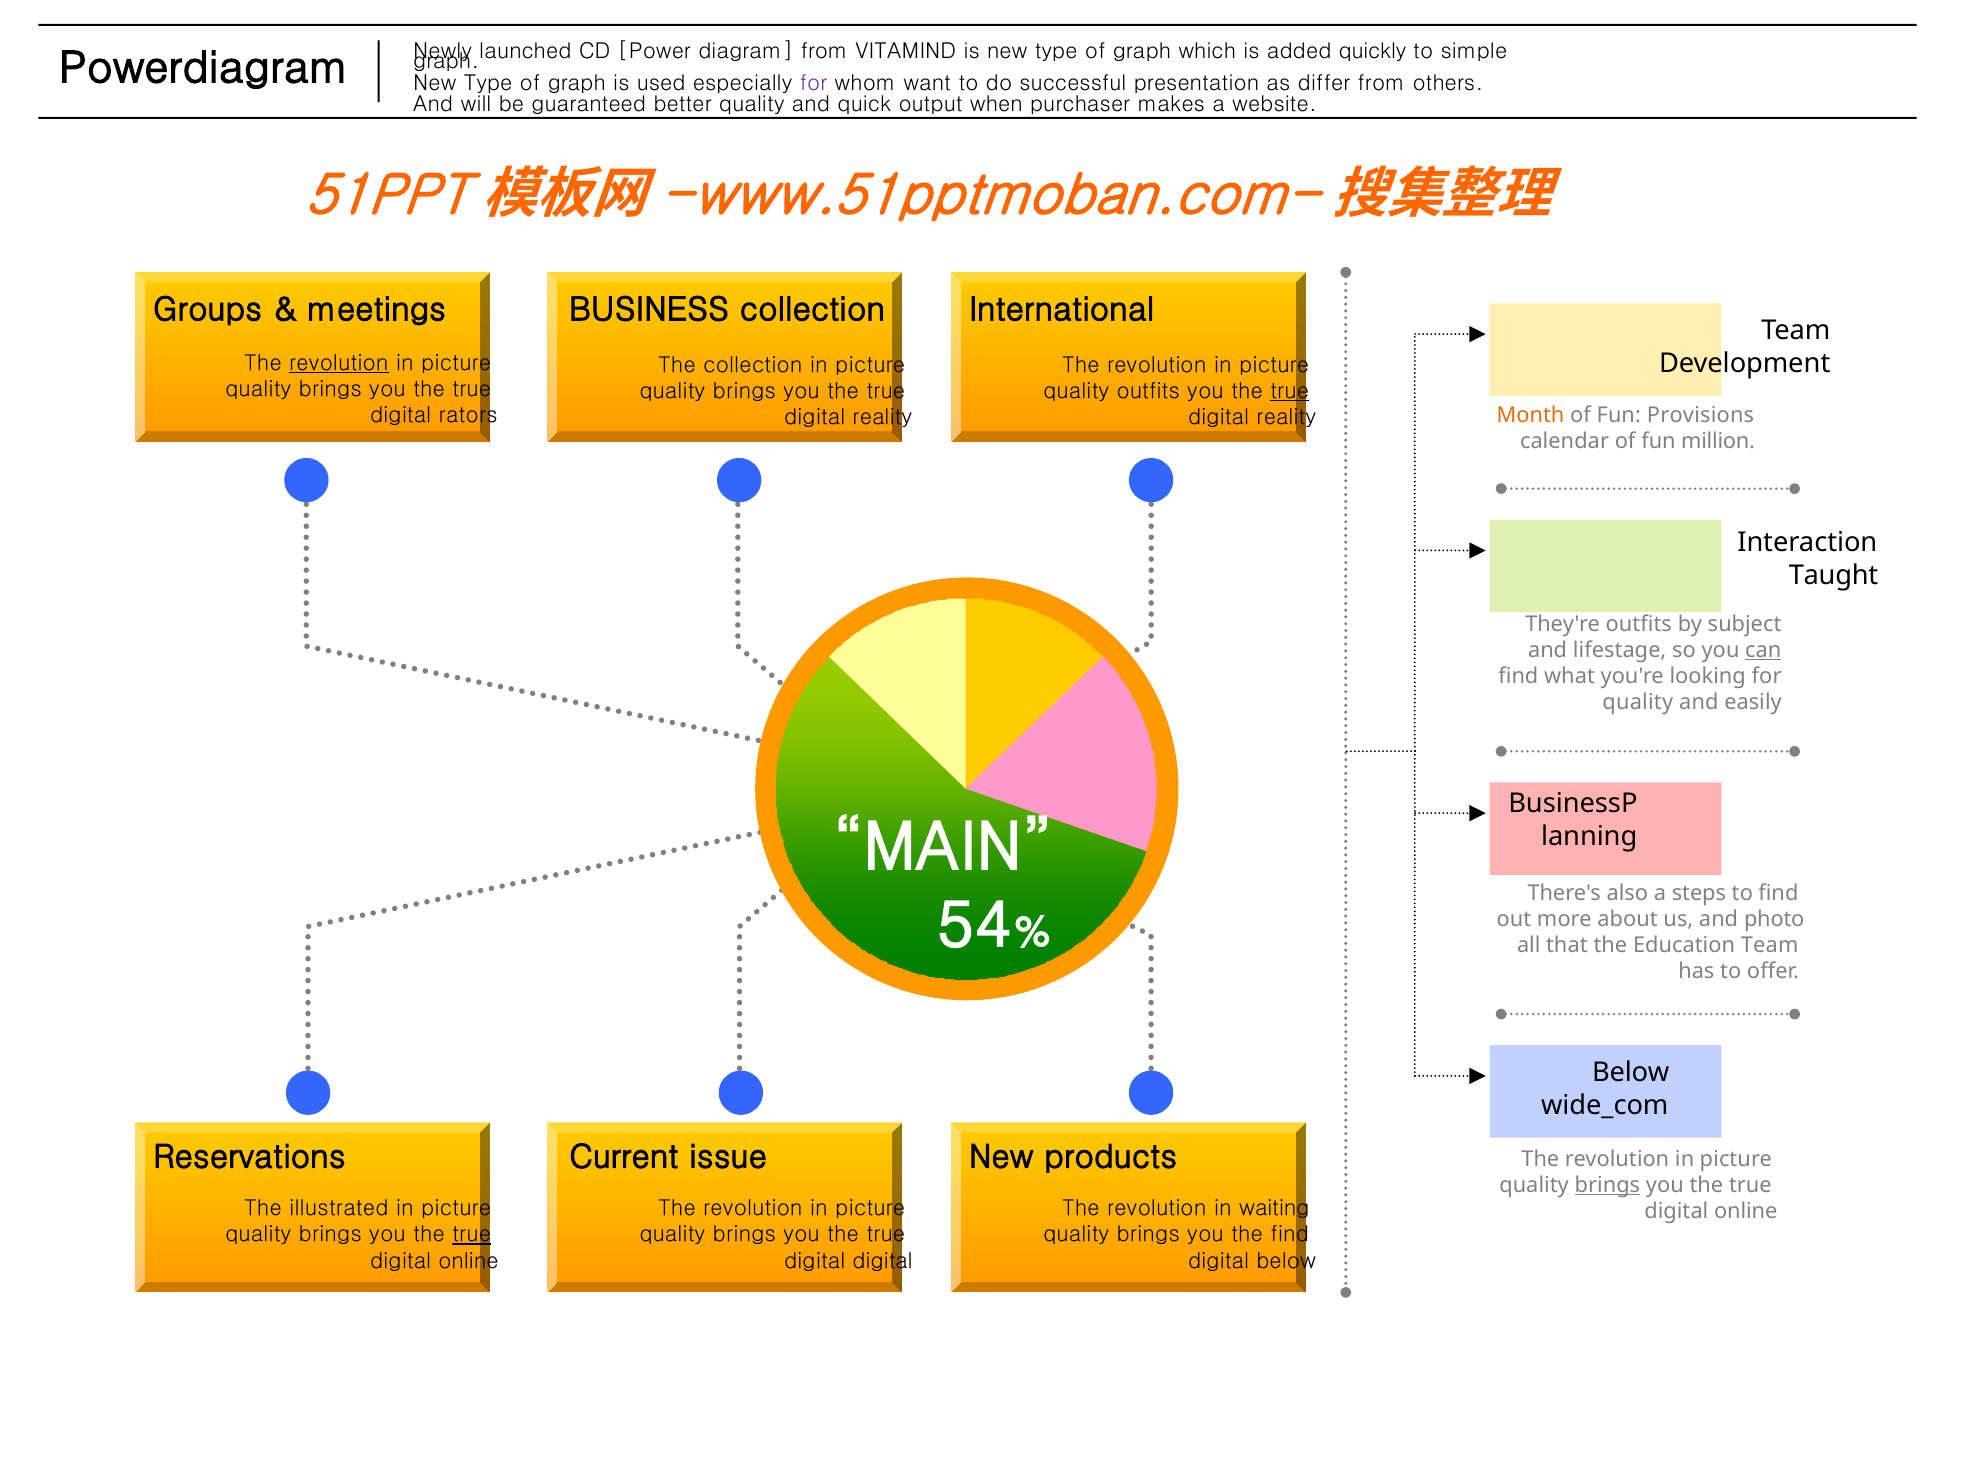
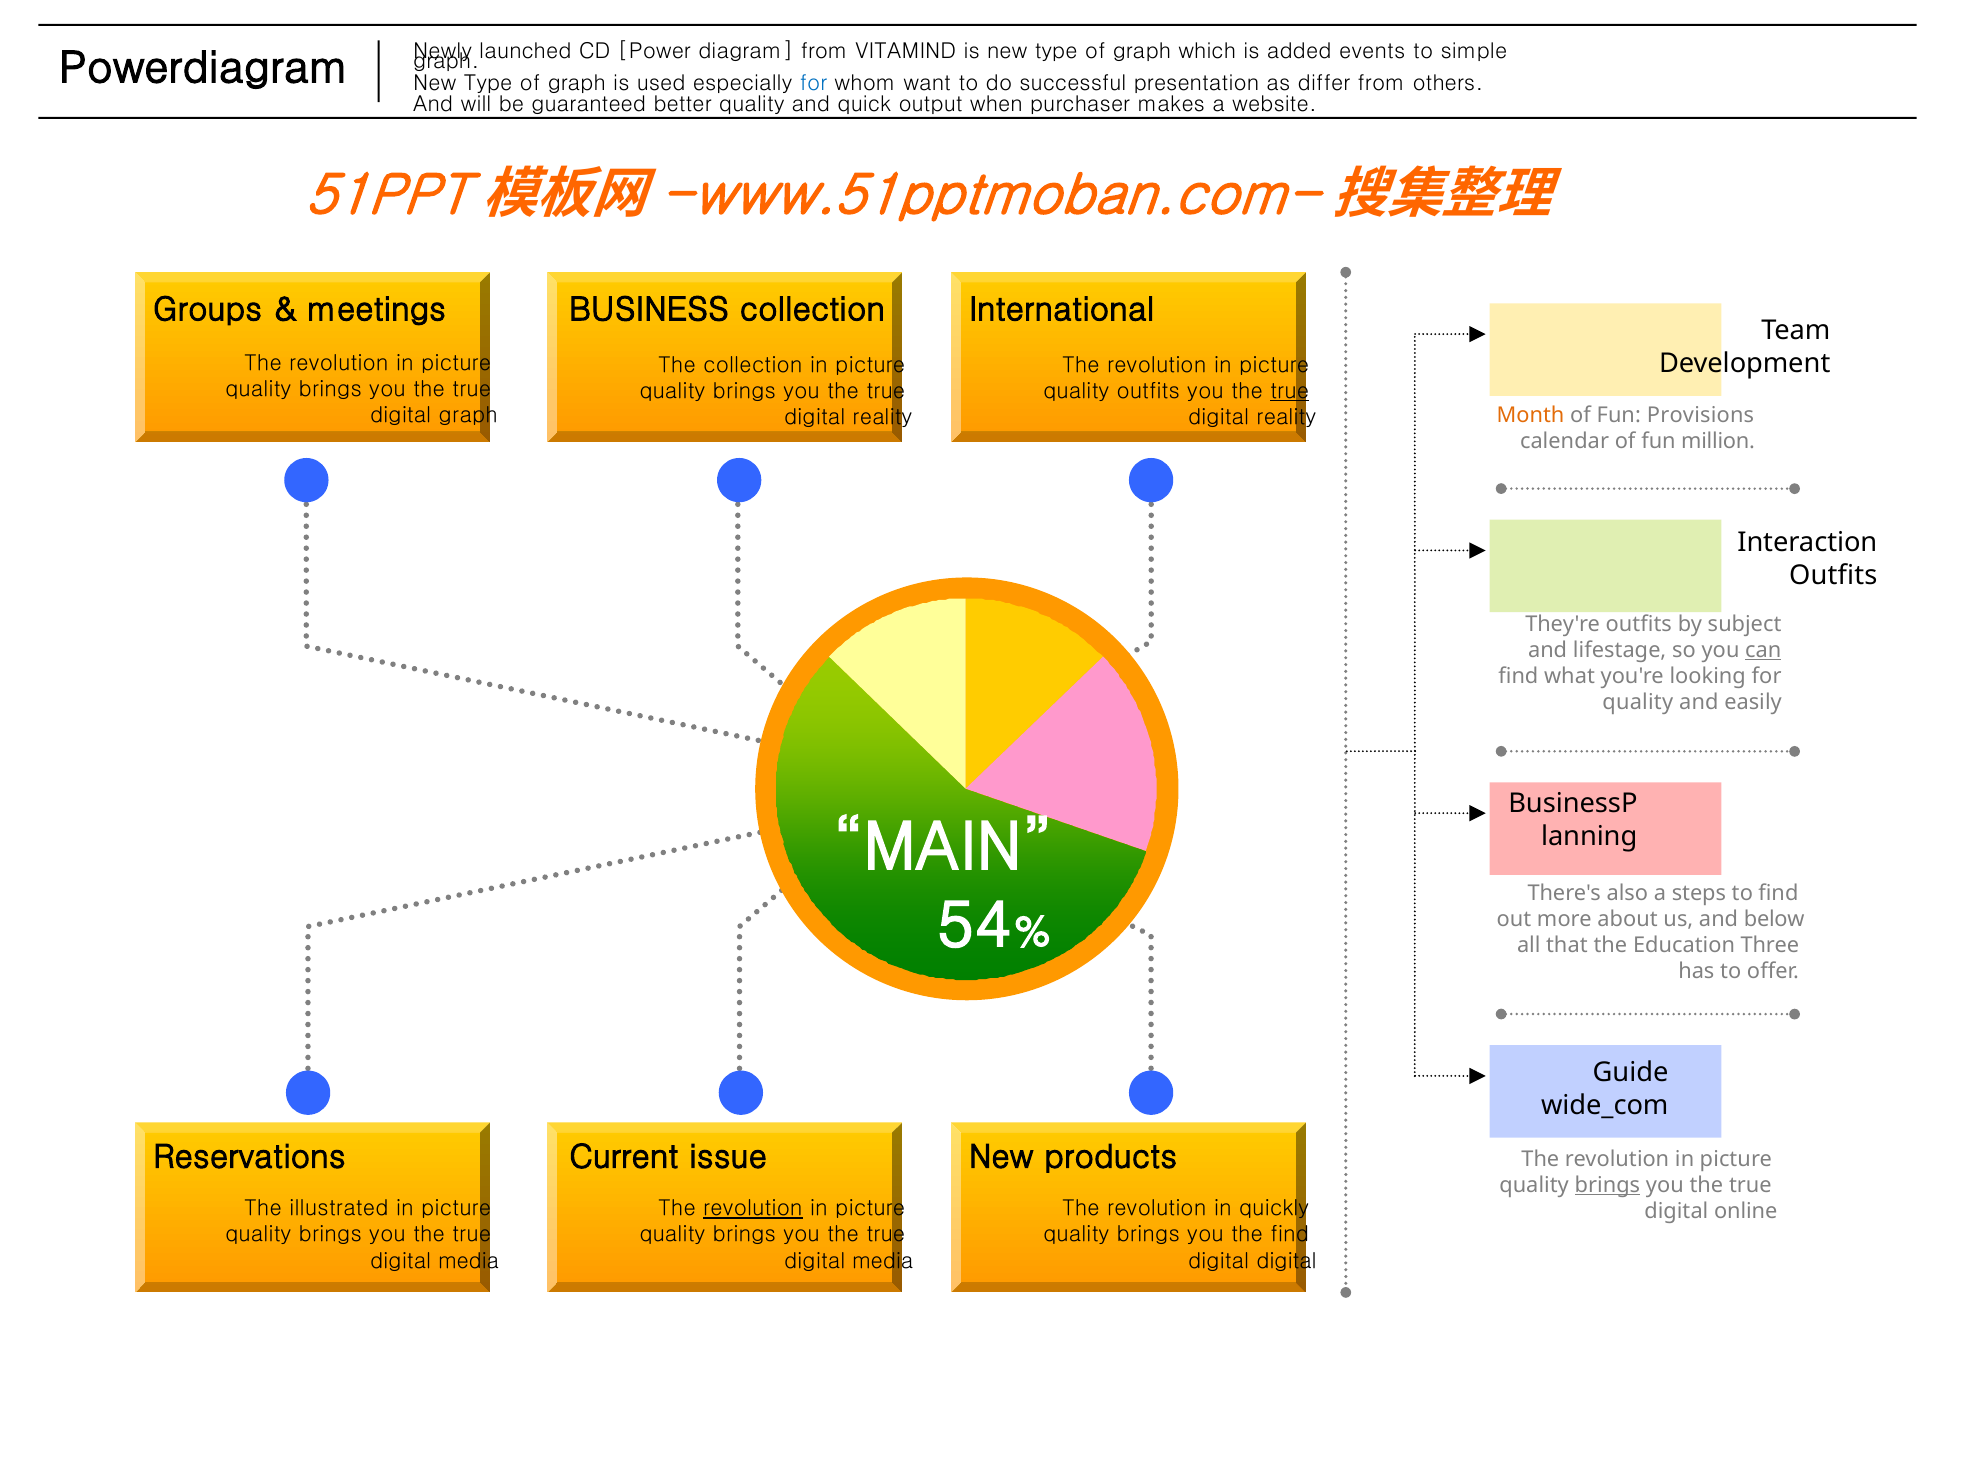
quickly: quickly -> events
for at (813, 83) colour: purple -> blue
revolution at (339, 363) underline: present -> none
digital rators: rators -> graph
Taught at (1834, 575): Taught -> Outfits
photo: photo -> below
Education Team: Team -> Three
Below at (1631, 1073): Below -> Guide
revolution at (753, 1209) underline: none -> present
waiting: waiting -> quickly
true at (472, 1235) underline: present -> none
online at (468, 1261): online -> media
digital at (883, 1261): digital -> media
digital below: below -> digital
